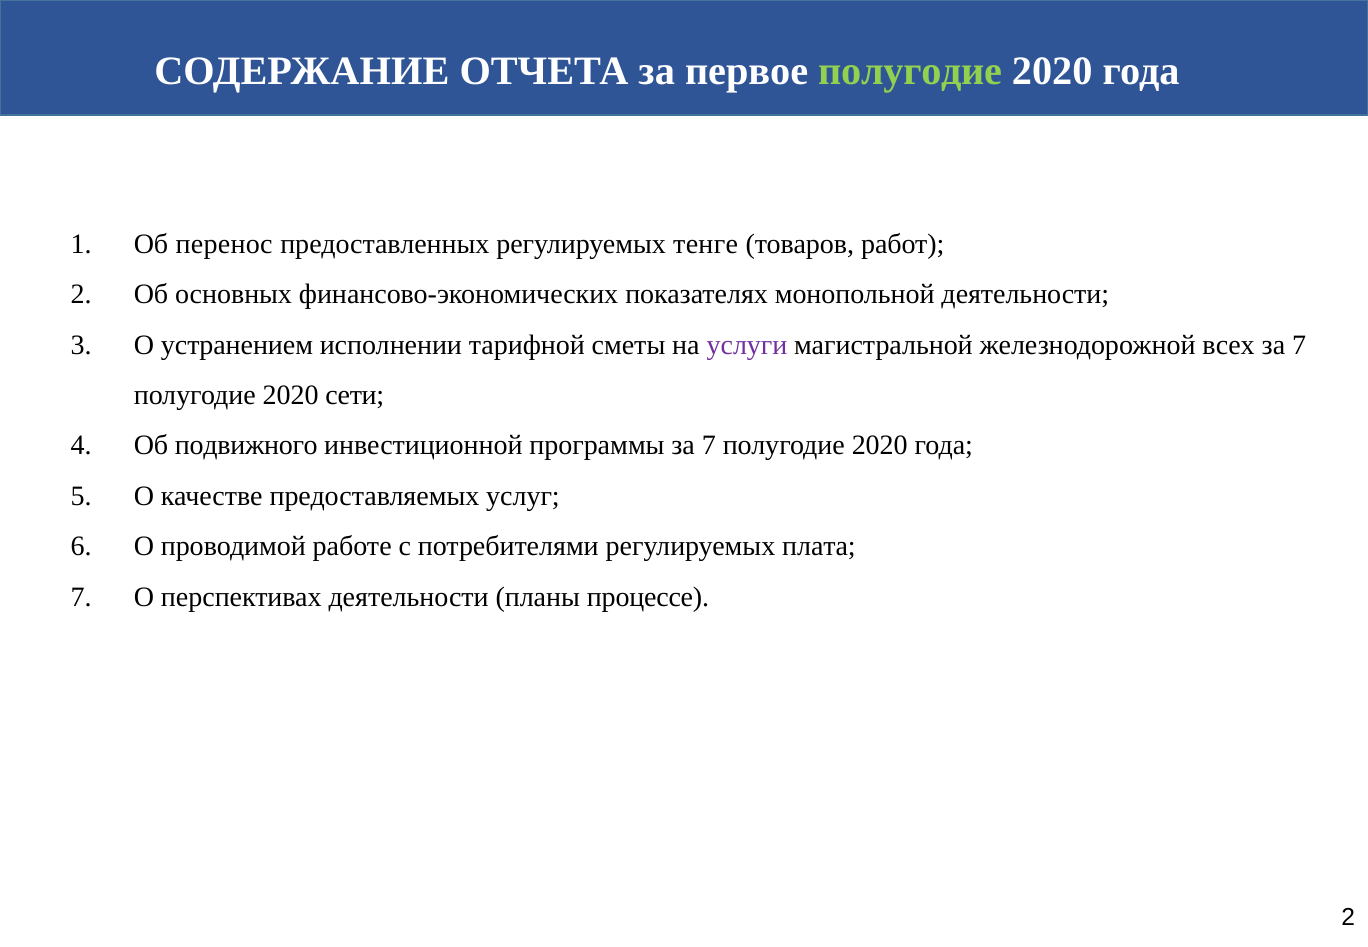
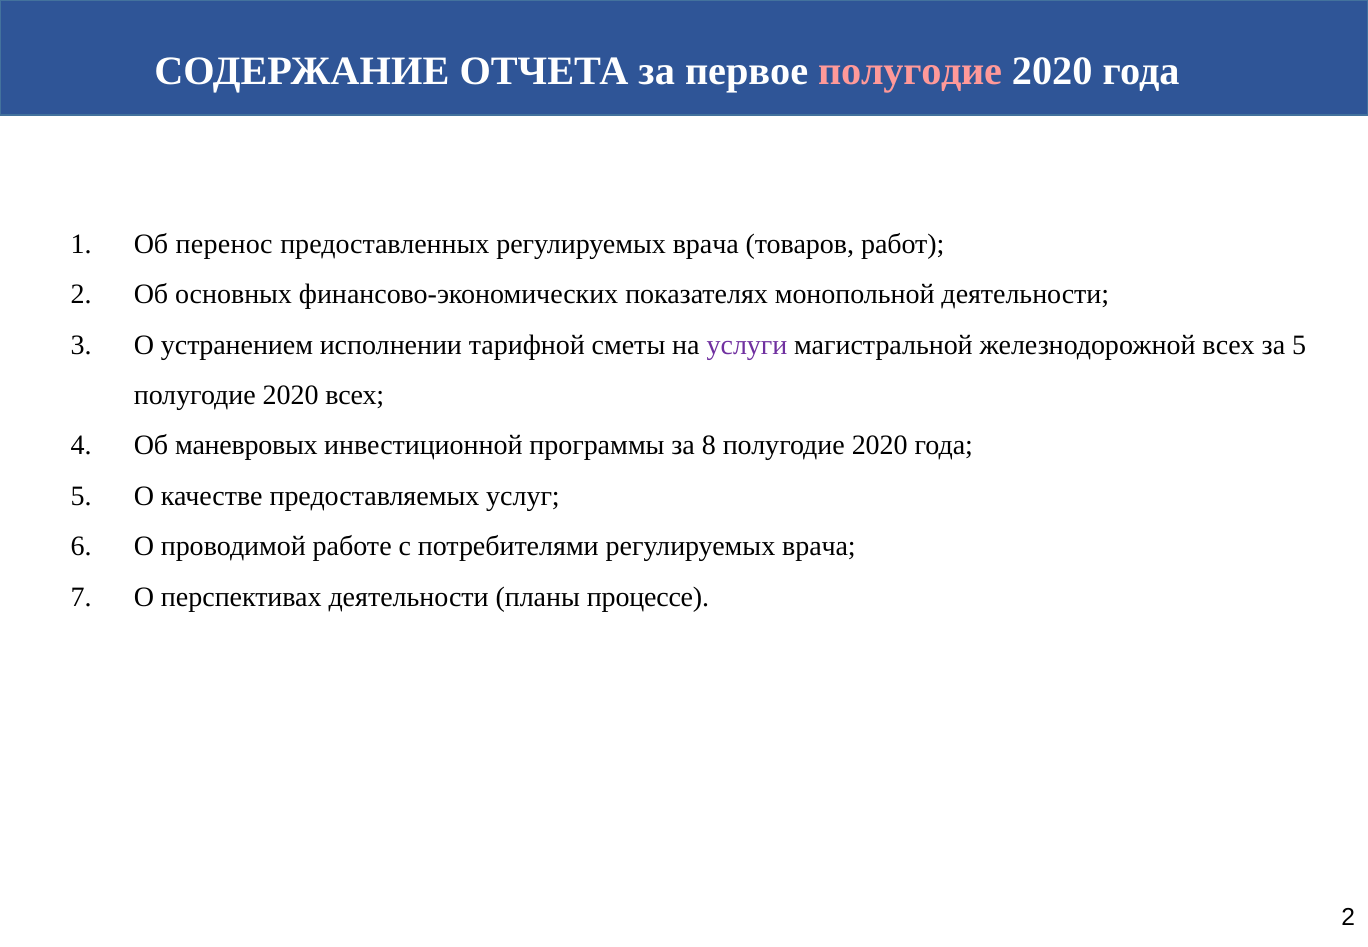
полугодие at (910, 71) colour: light green -> pink
предоставленных регулируемых тенге: тенге -> врача
7 at (1299, 345): 7 -> 5
2020 сети: сети -> всех
подвижного: подвижного -> маневровых
программы за 7: 7 -> 8
потребителями регулируемых плата: плата -> врача
